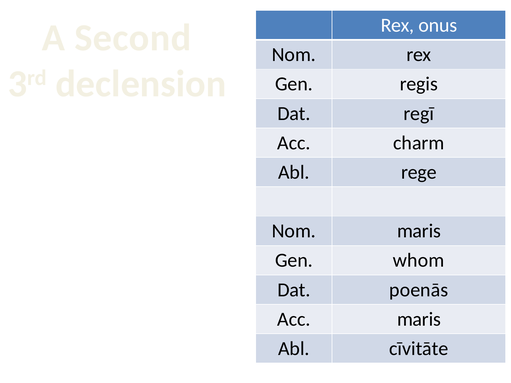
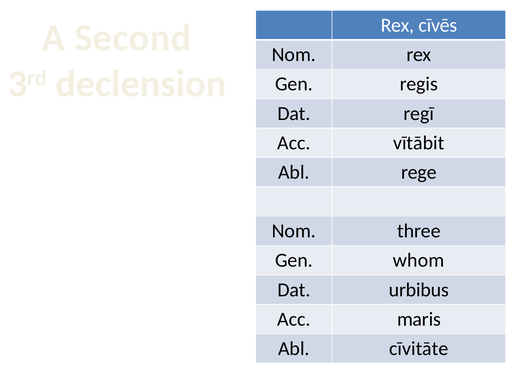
onus: onus -> cīvēs
charm: charm -> vītābit
Nom maris: maris -> three
poenās: poenās -> urbibus
